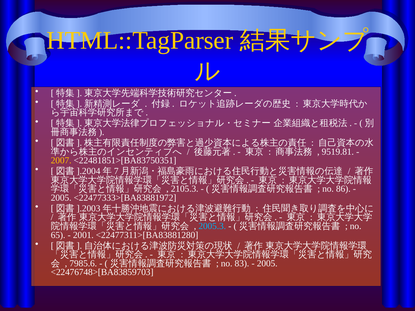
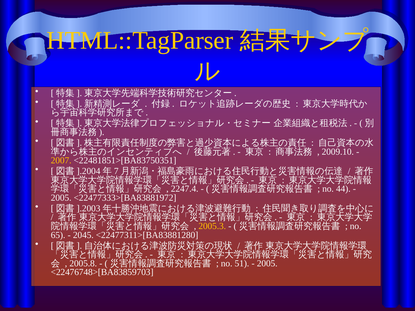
9519.81: 9519.81 -> 2009.10
2105.3: 2105.3 -> 2247.4
86: 86 -> 44
2005.3 colour: light blue -> yellow
2001: 2001 -> 2045
7985.6: 7985.6 -> 2005.8
83: 83 -> 51
